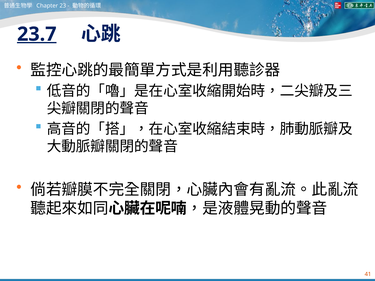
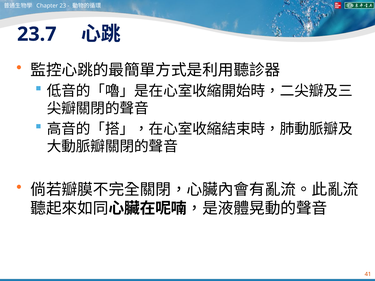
23.7 underline: present -> none
